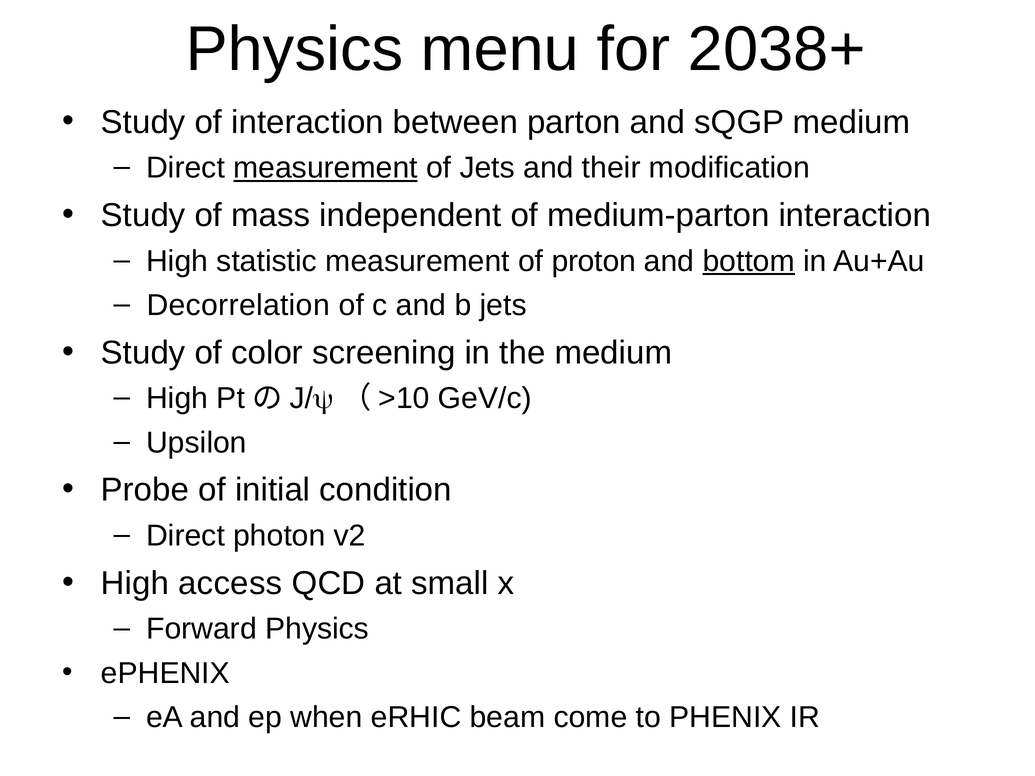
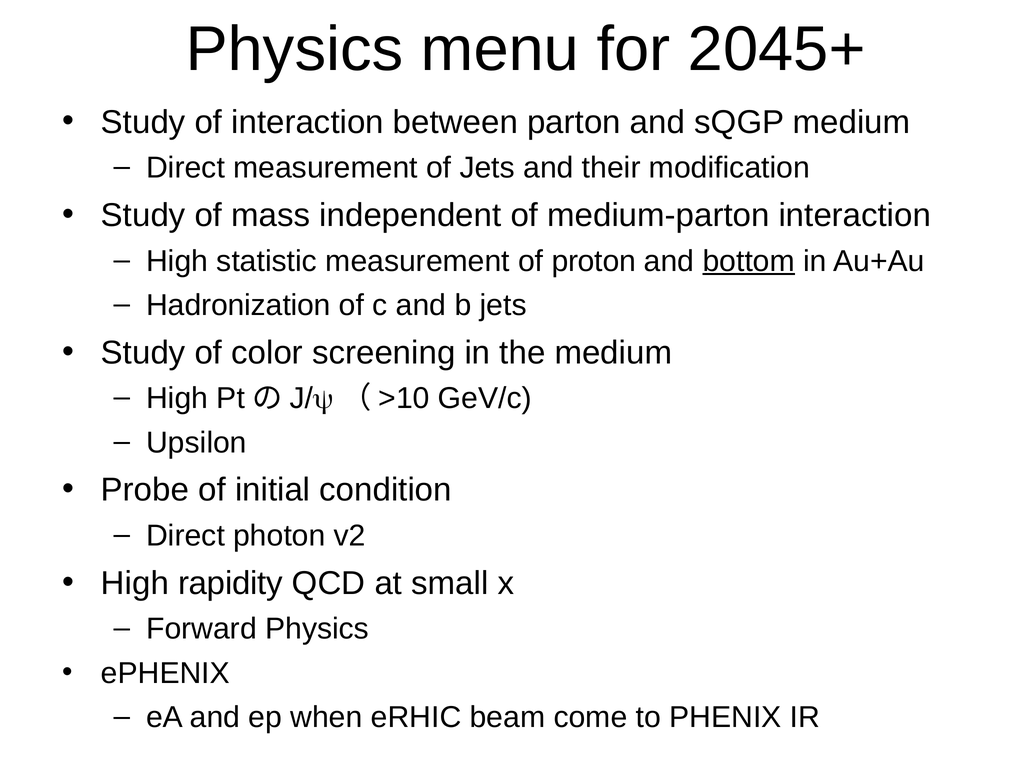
2038+: 2038+ -> 2045+
measurement at (325, 168) underline: present -> none
Decorrelation: Decorrelation -> Hadronization
access: access -> rapidity
